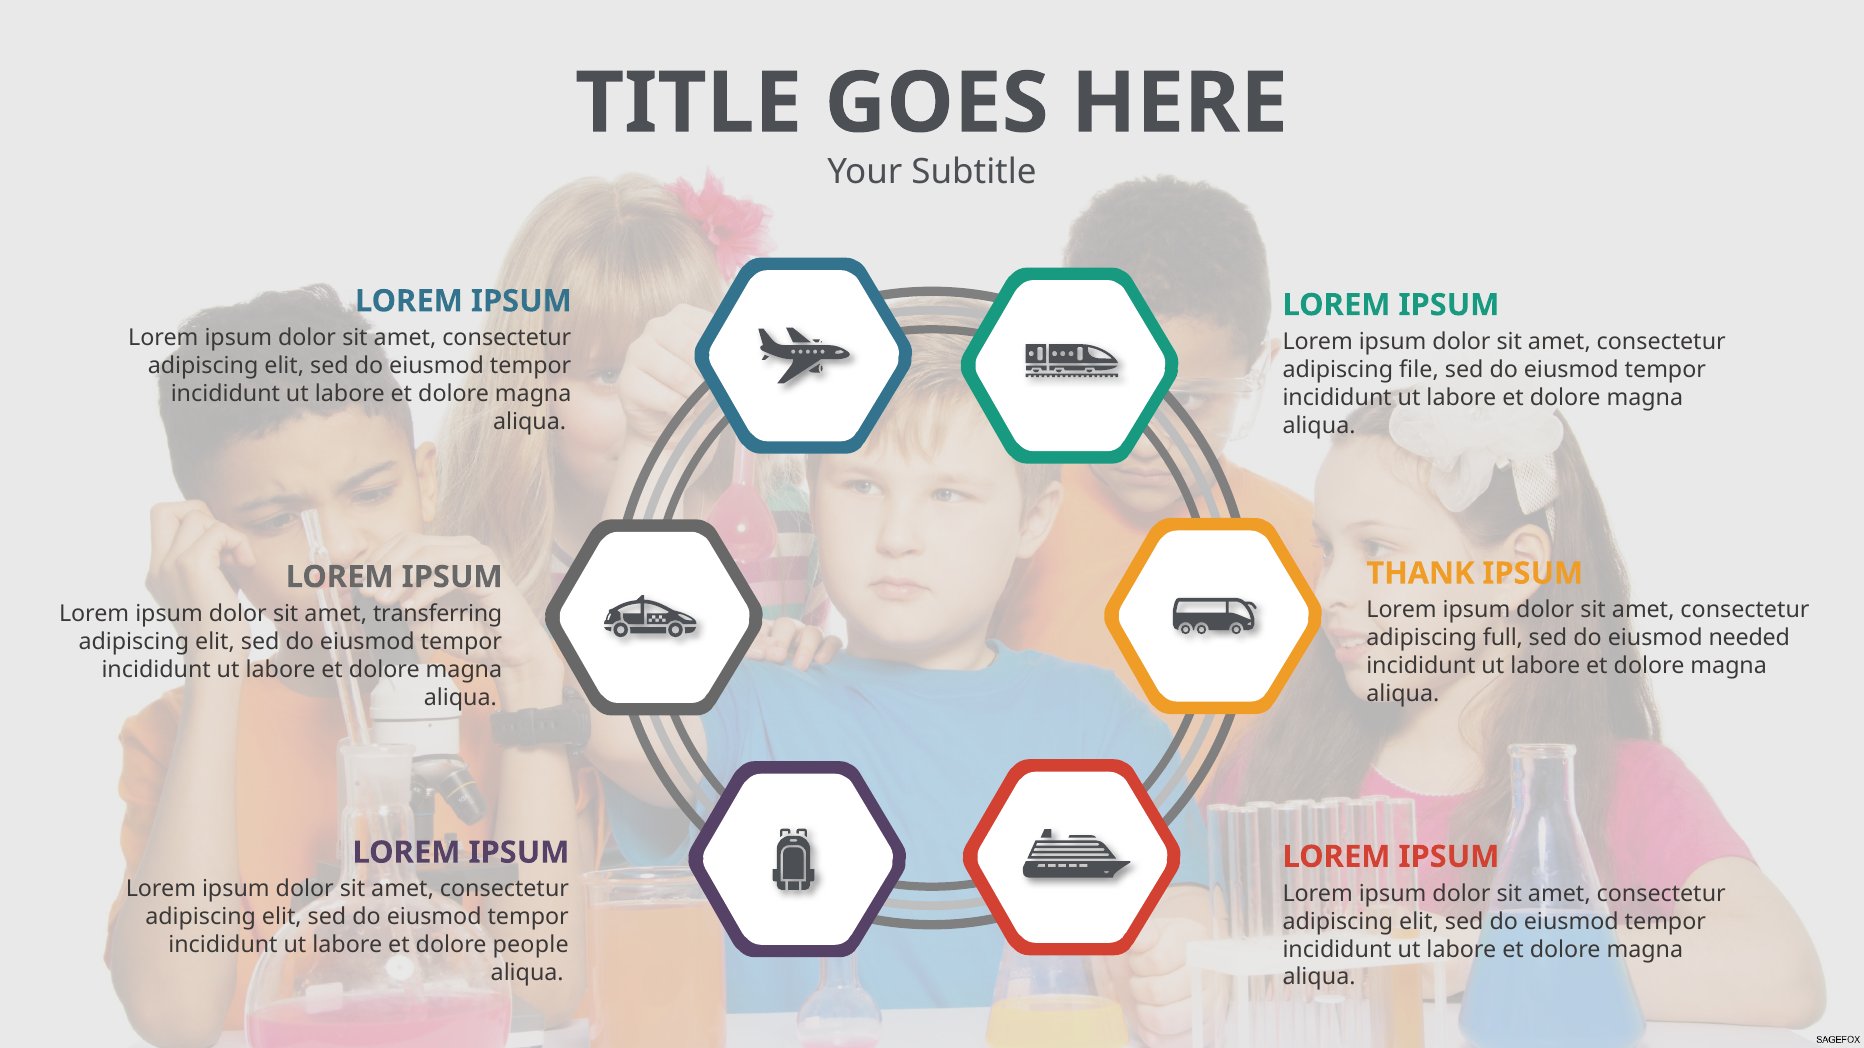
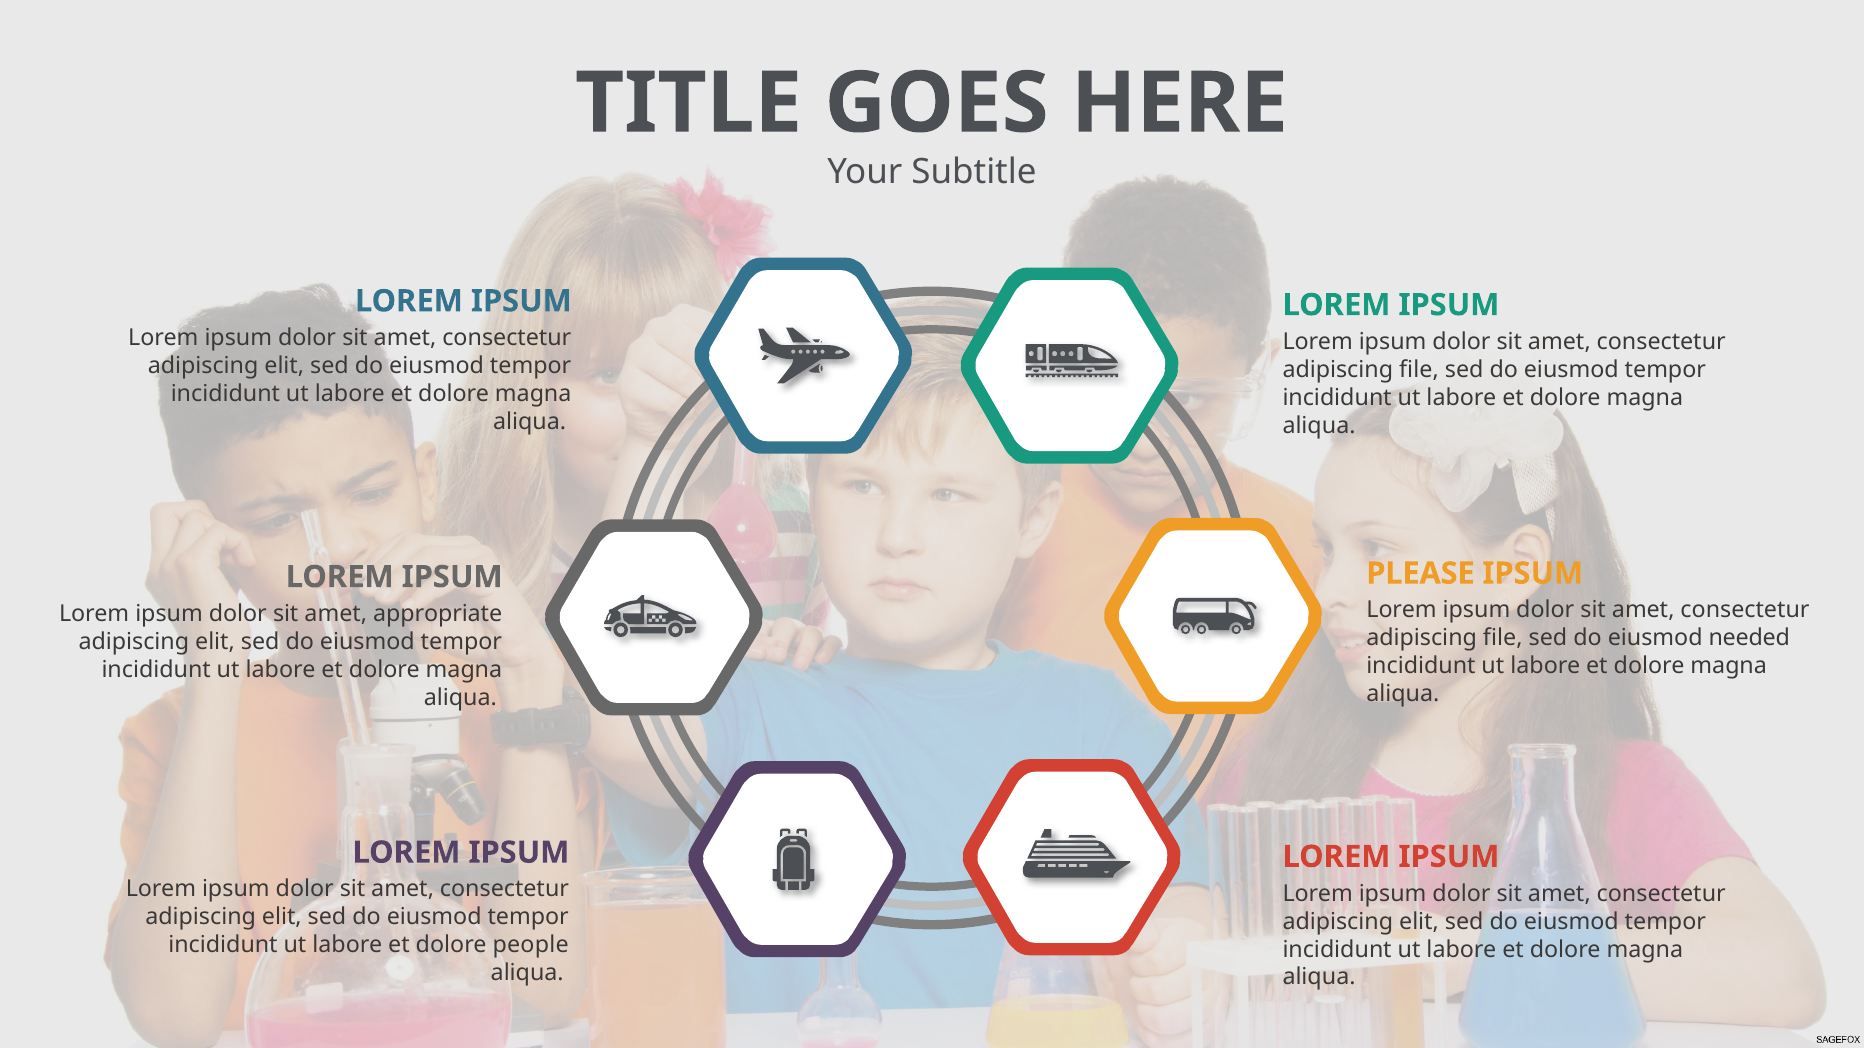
THANK: THANK -> PLEASE
transferring: transferring -> appropriate
full at (1503, 638): full -> file
